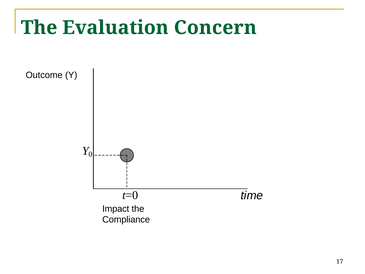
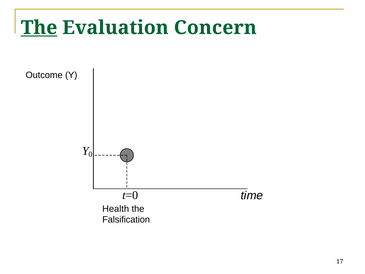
The at (39, 28) underline: none -> present
Impact: Impact -> Health
Compliance: Compliance -> Falsification
